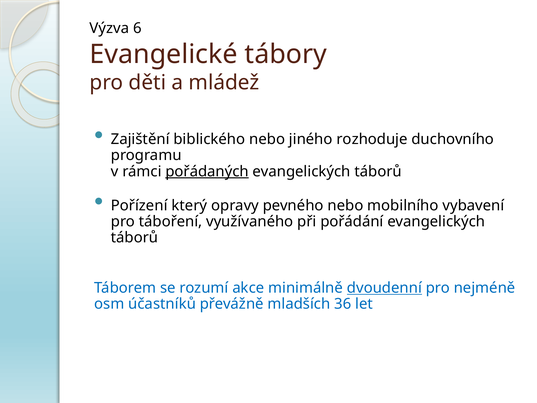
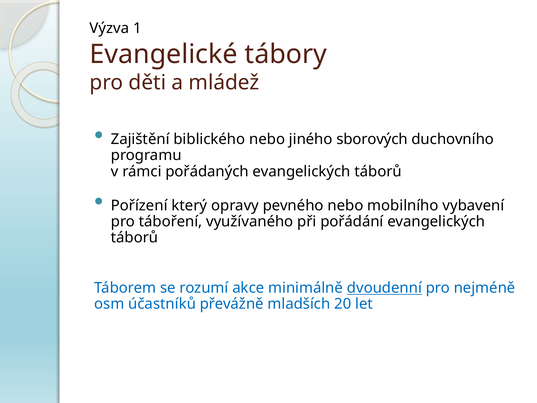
6: 6 -> 1
rozhoduje: rozhoduje -> sborových
pořádaných underline: present -> none
36: 36 -> 20
